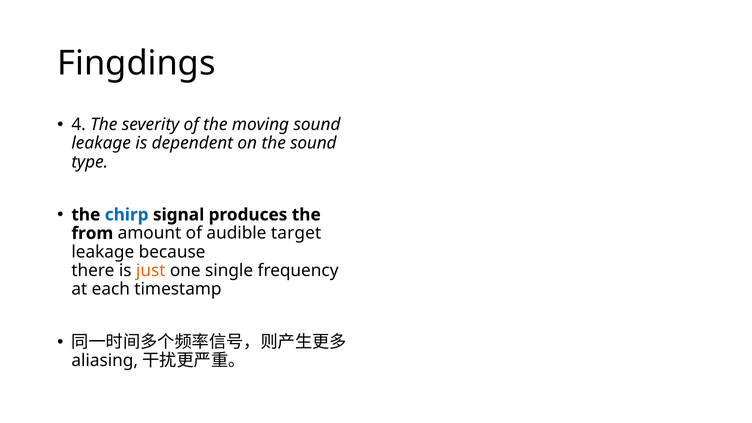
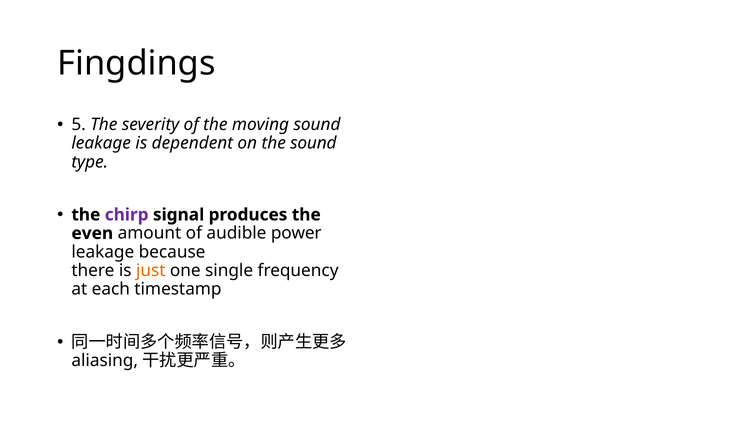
4: 4 -> 5
chirp colour: blue -> purple
from: from -> even
target: target -> power
